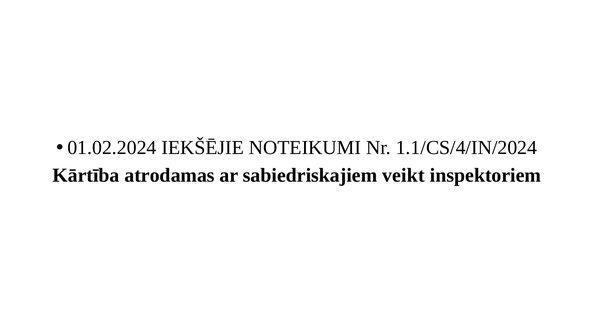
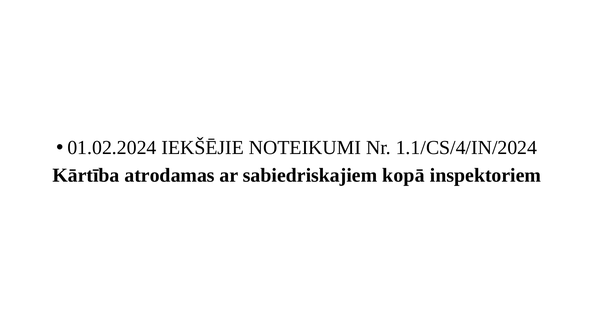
veikt: veikt -> kopā
